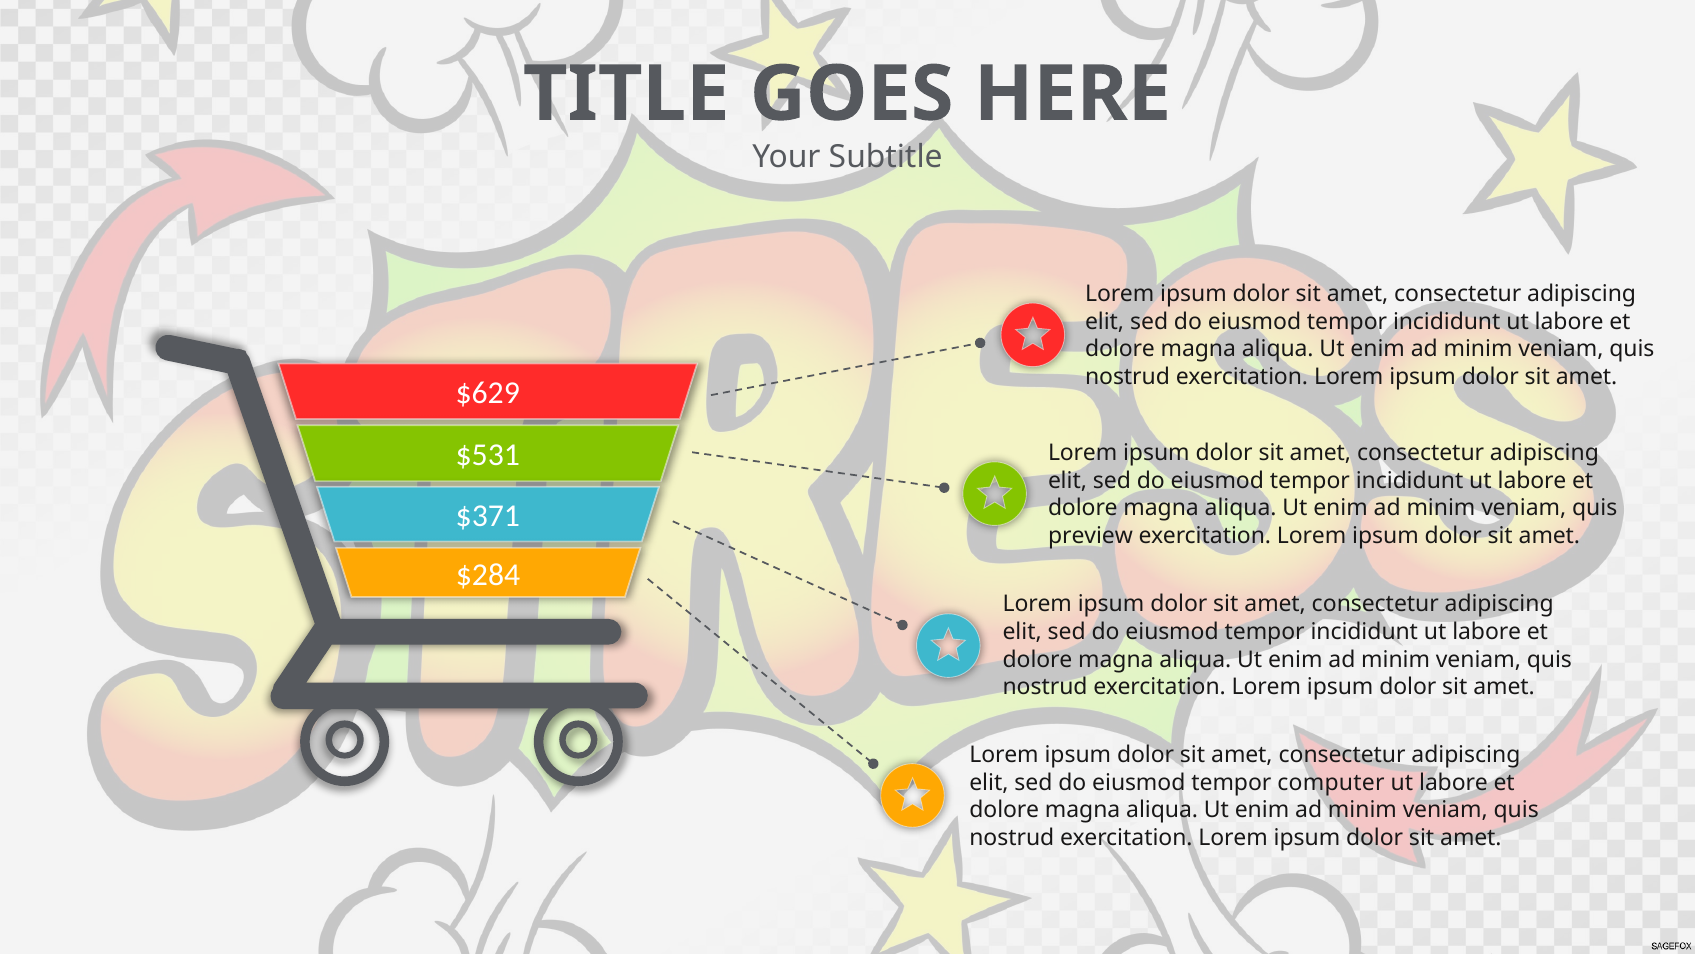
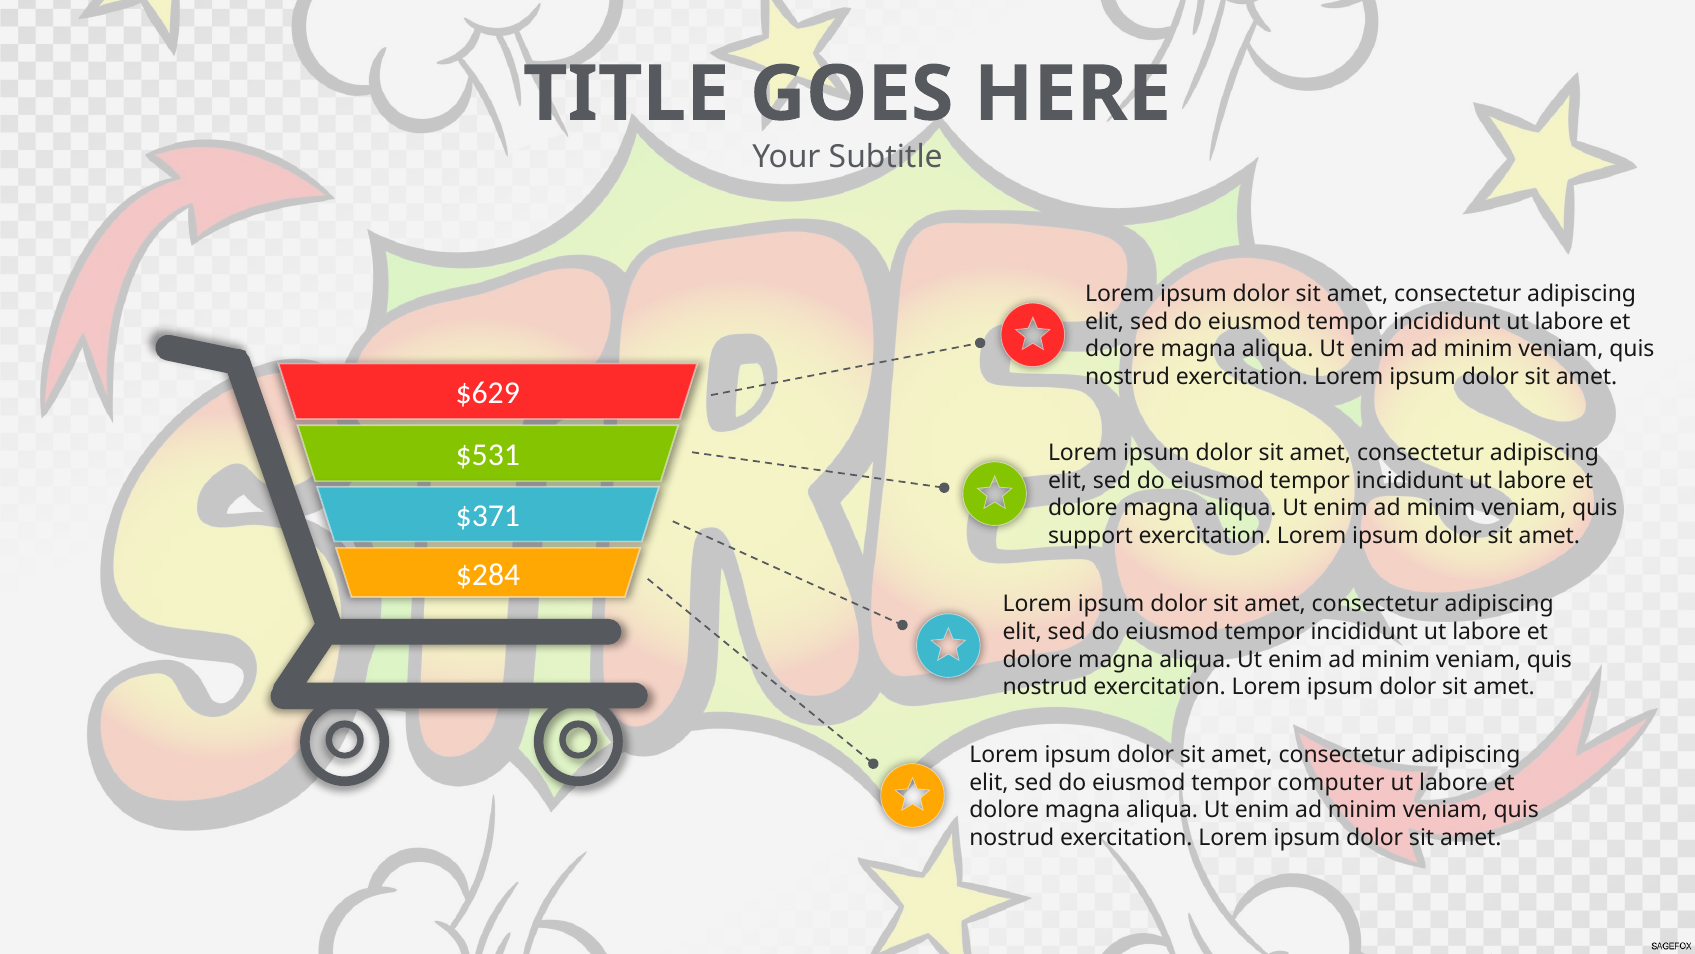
preview: preview -> support
